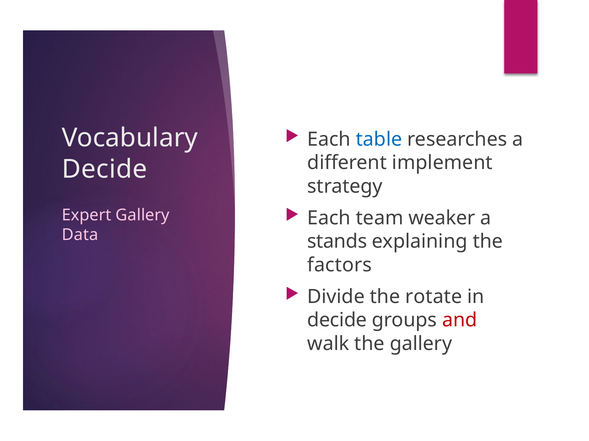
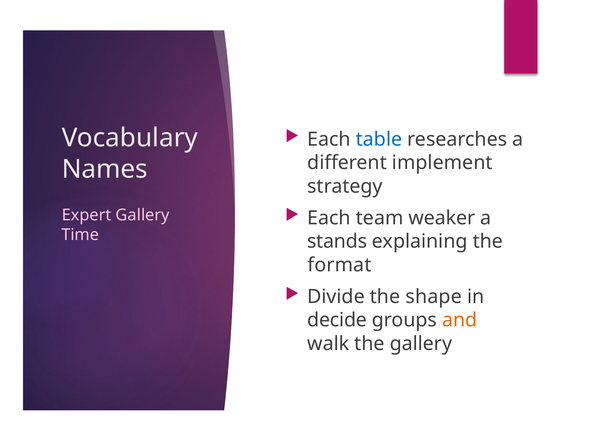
Decide at (105, 170): Decide -> Names
Data: Data -> Time
factors: factors -> format
rotate: rotate -> shape
and colour: red -> orange
